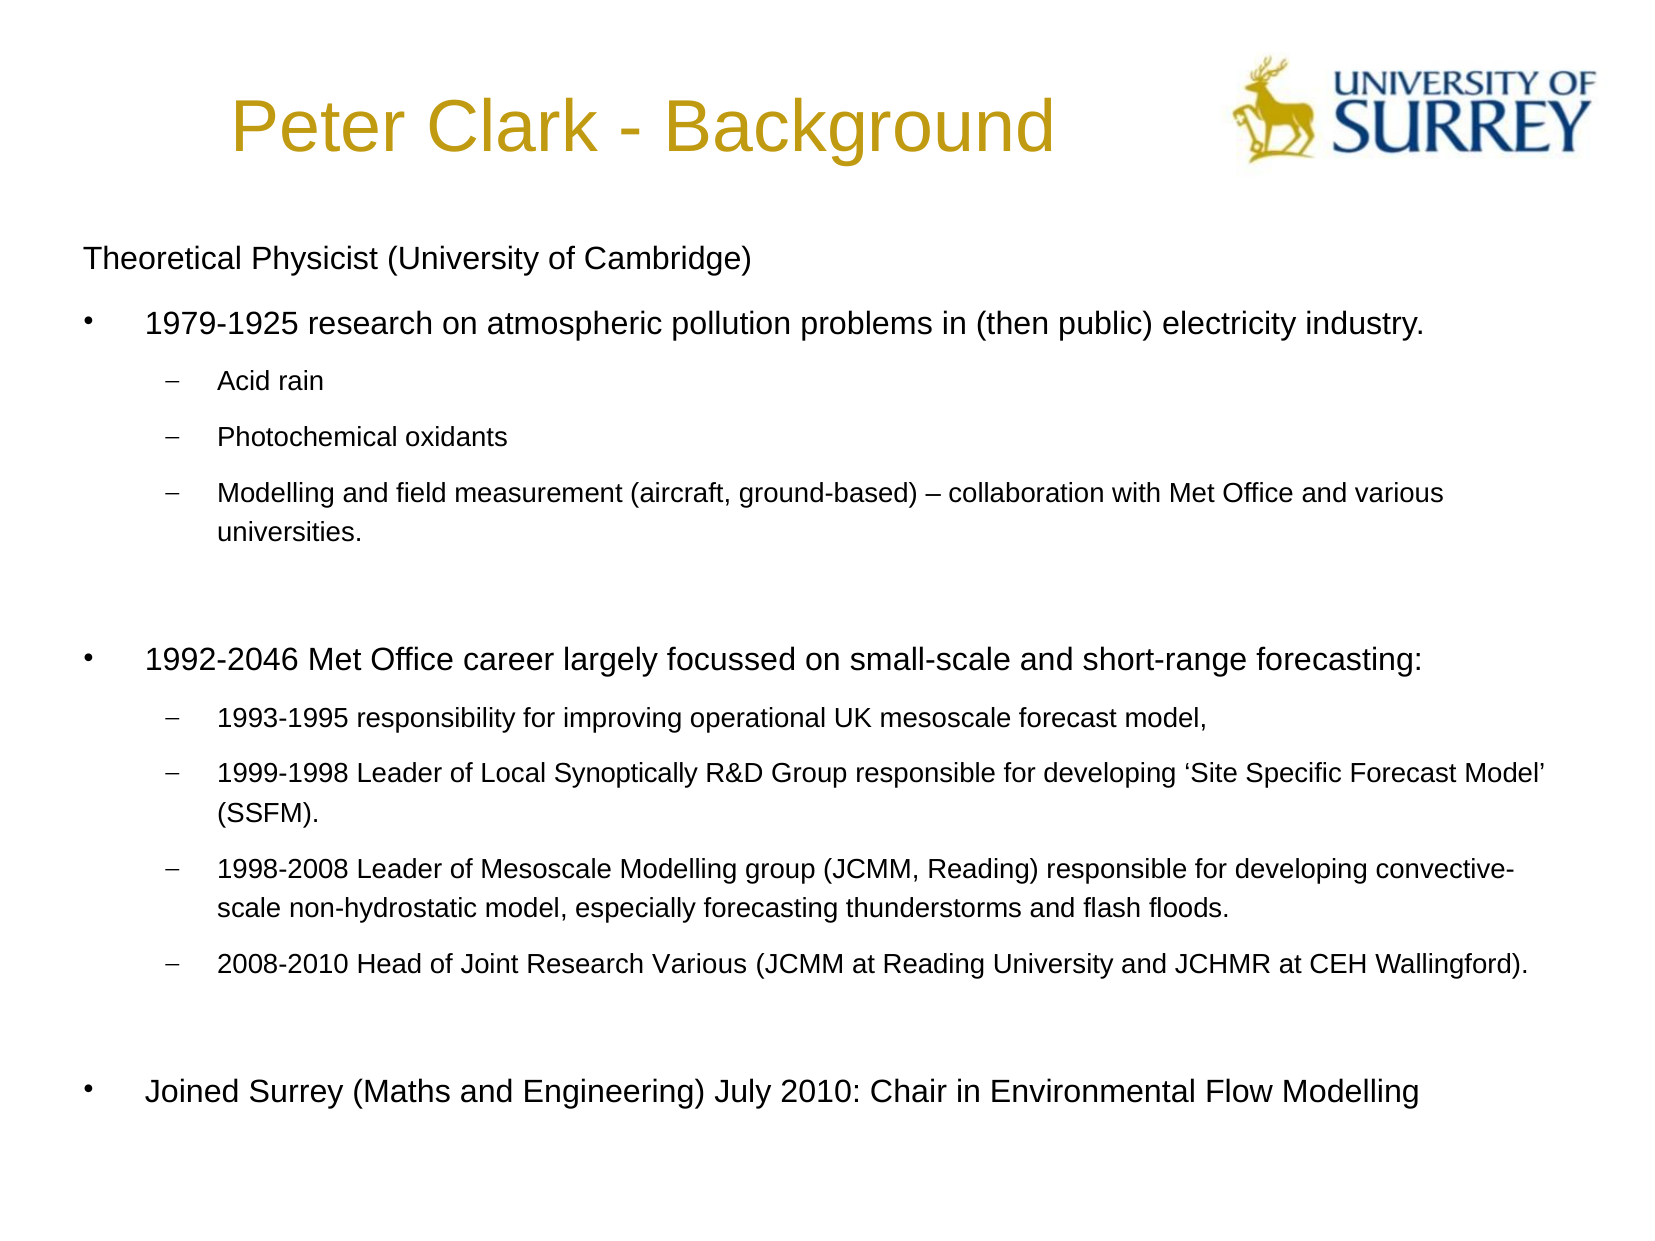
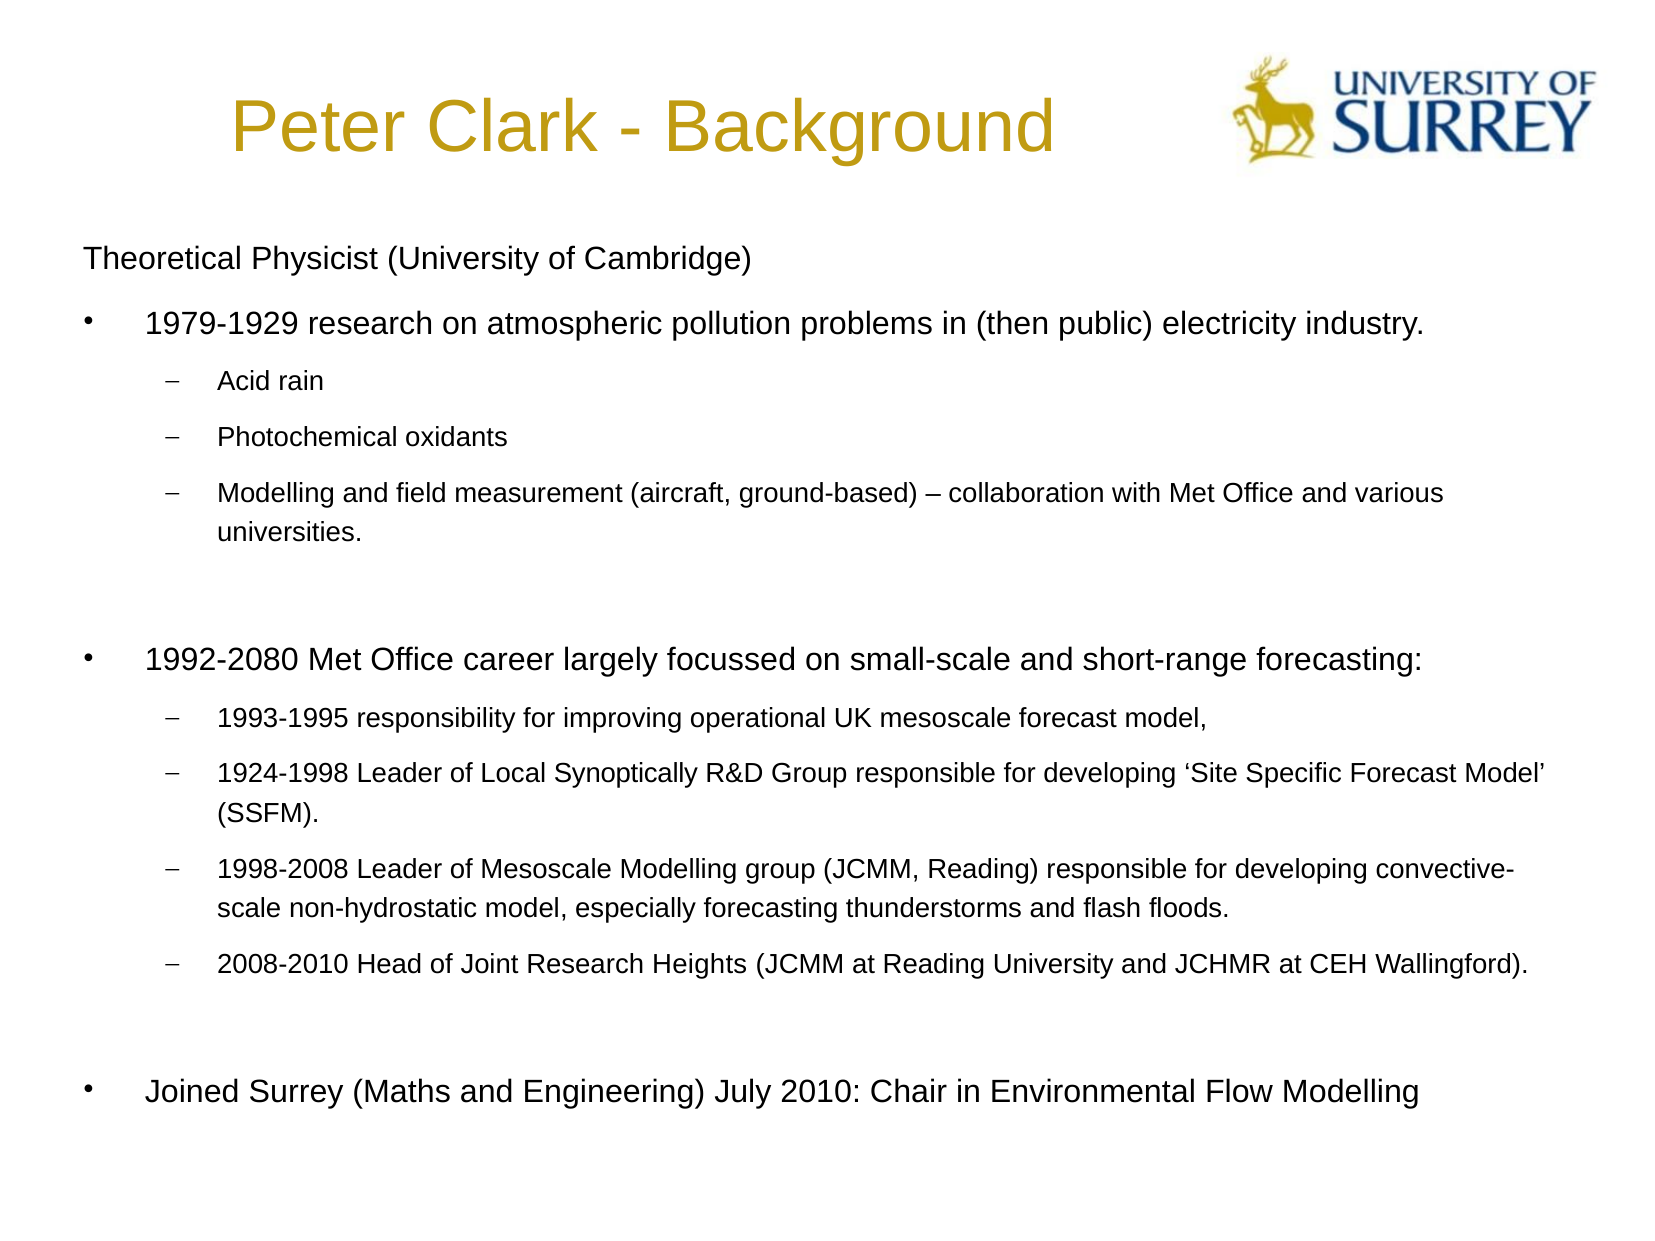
1979-1925: 1979-1925 -> 1979-1929
1992-2046: 1992-2046 -> 1992-2080
1999-1998: 1999-1998 -> 1924-1998
Research Various: Various -> Heights
